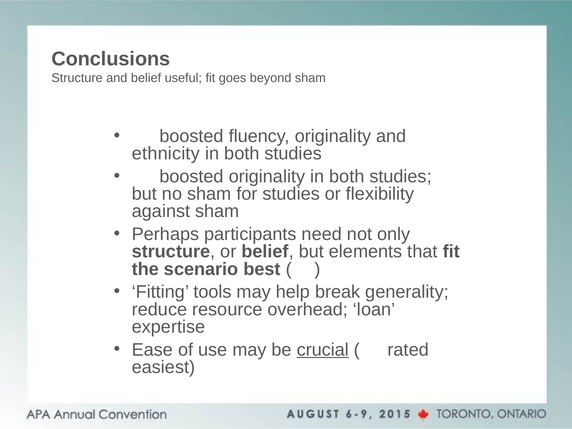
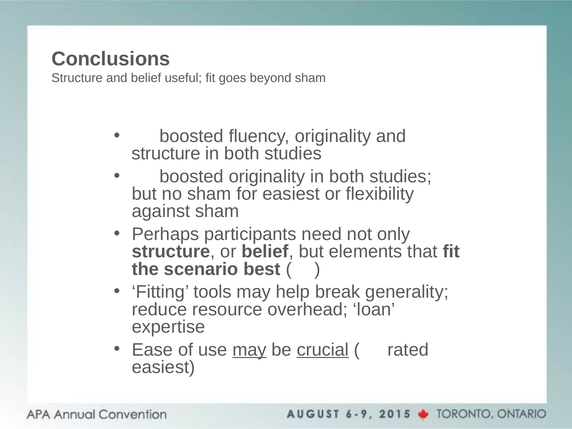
ethnicity at (166, 154): ethnicity -> structure
for studies: studies -> easiest
may at (249, 350) underline: none -> present
